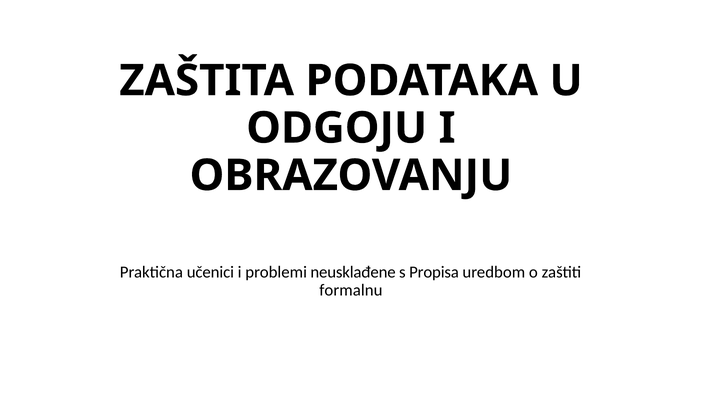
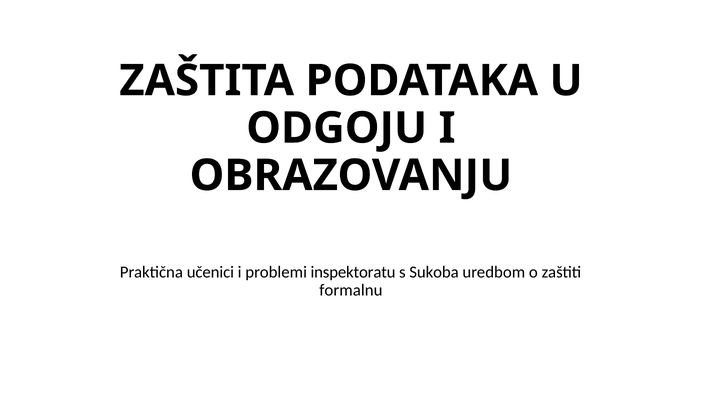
neusklađene: neusklađene -> inspektoratu
Propisa: Propisa -> Sukoba
